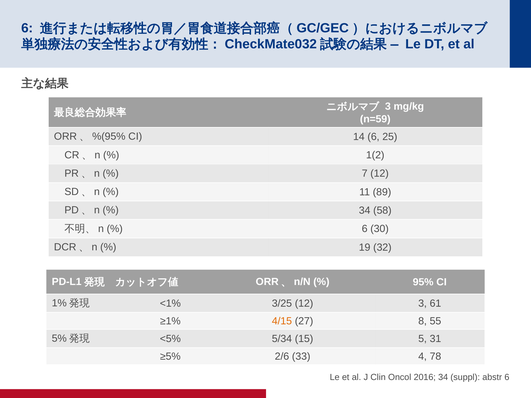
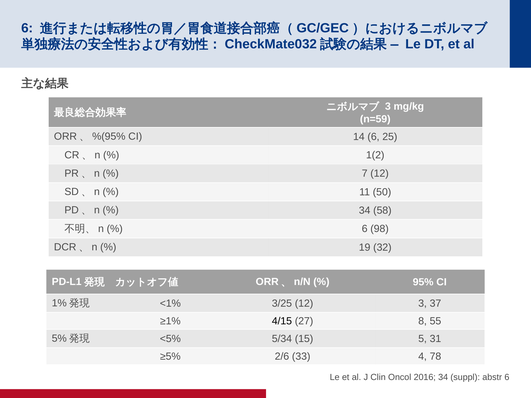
89: 89 -> 50
30: 30 -> 98
61: 61 -> 37
4/15 colour: orange -> black
